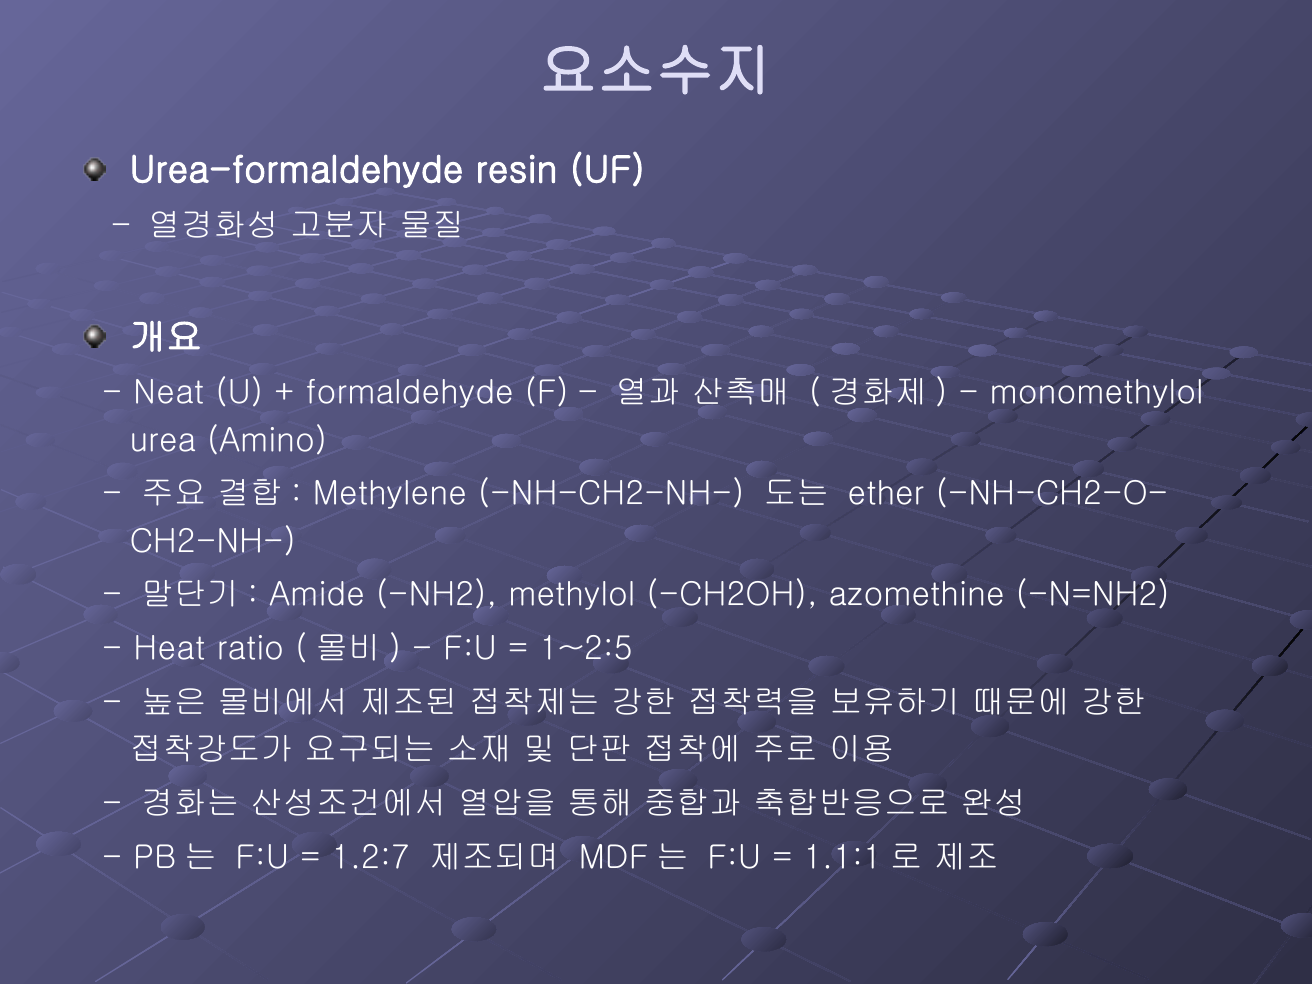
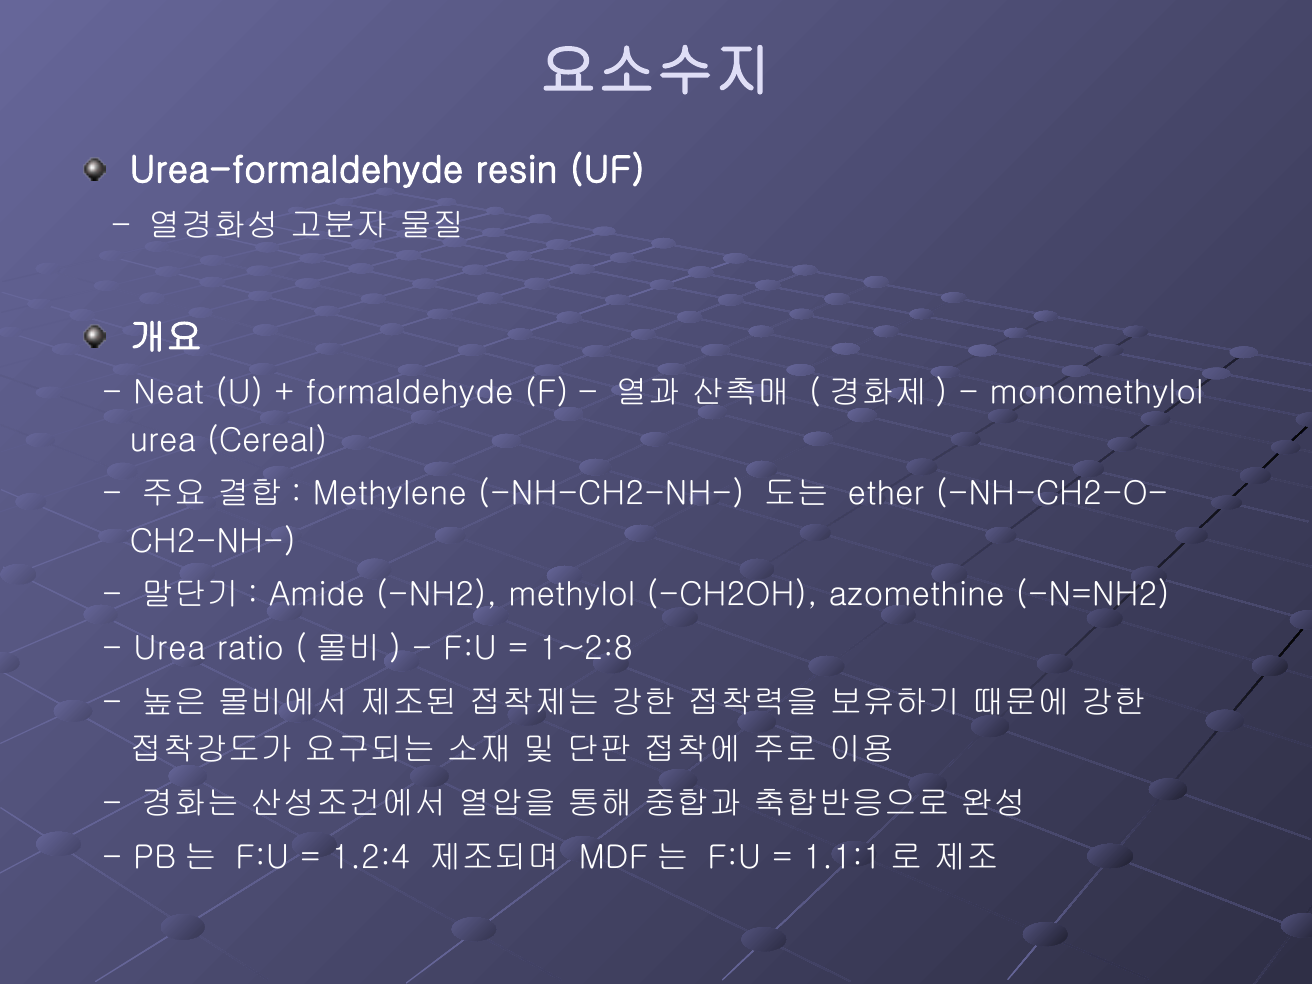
Amino: Amino -> Cereal
Heat at (169, 649): Heat -> Urea
1~2:5: 1~2:5 -> 1~2:8
1.2:7: 1.2:7 -> 1.2:4
